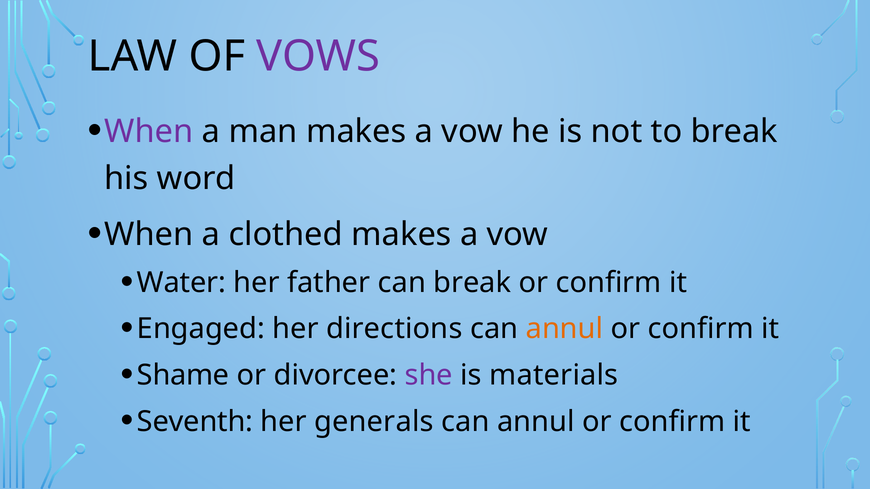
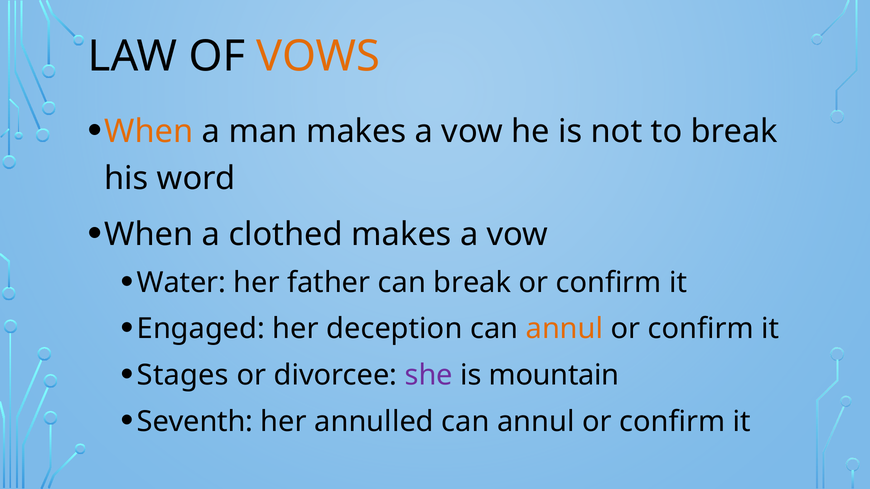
VOWS colour: purple -> orange
When at (149, 132) colour: purple -> orange
directions: directions -> deception
Shame: Shame -> Stages
materials: materials -> mountain
generals: generals -> annulled
